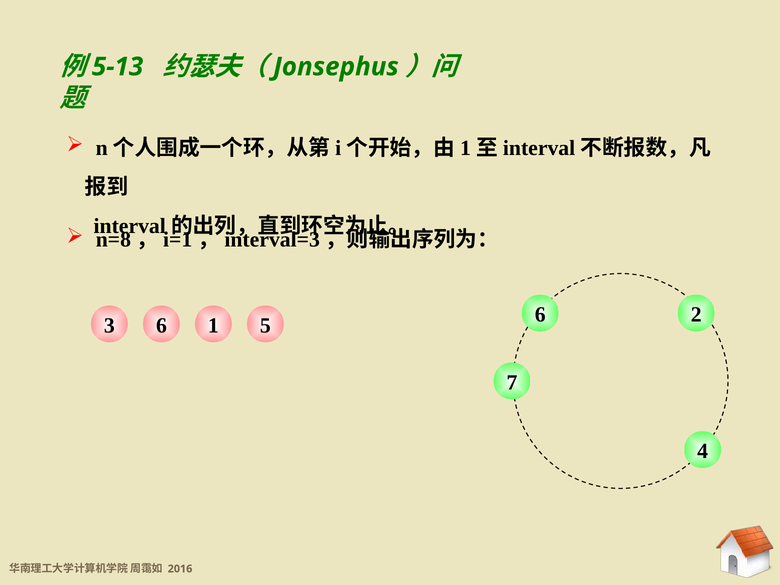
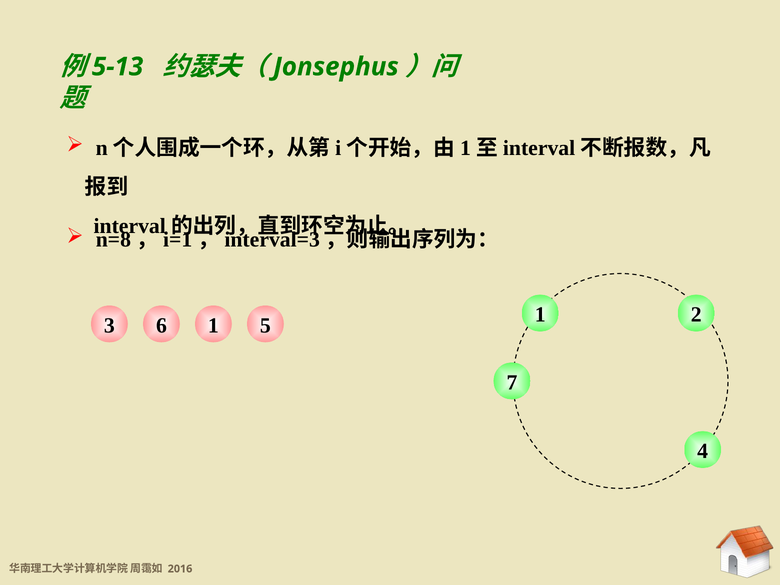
6 6: 6 -> 1
